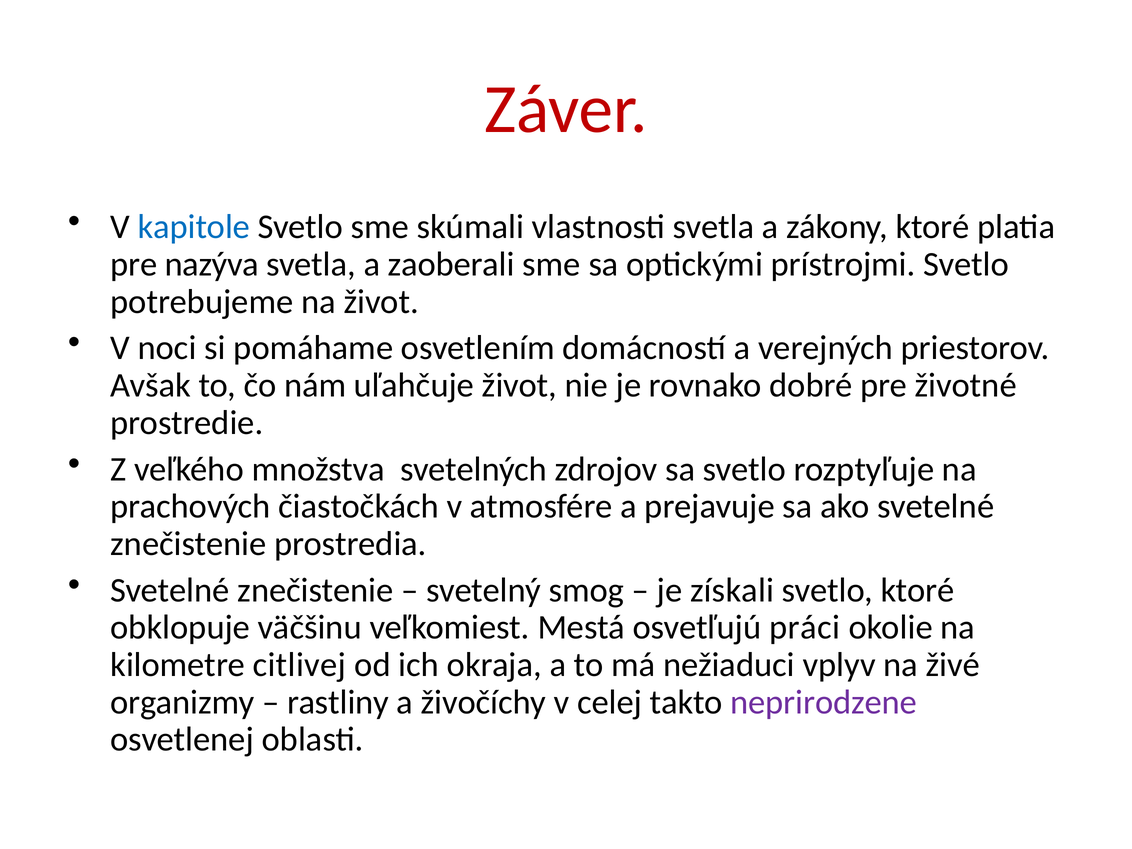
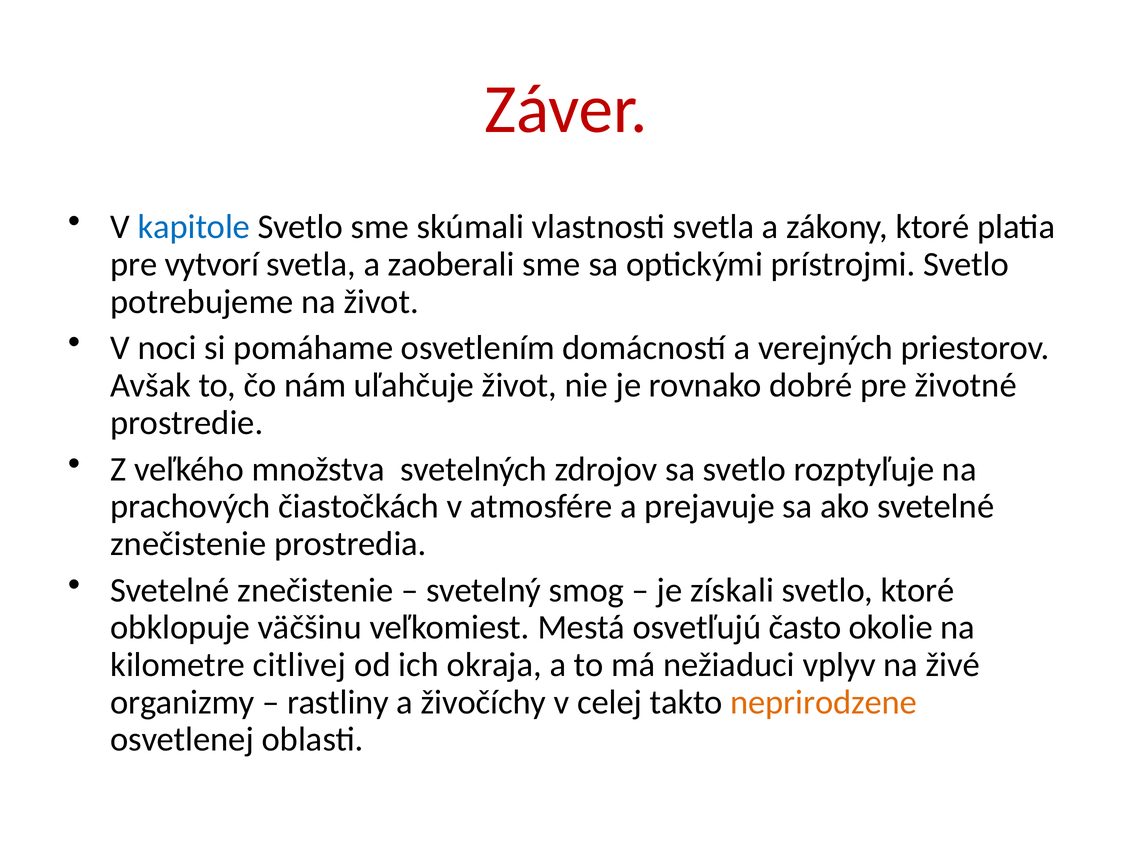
nazýva: nazýva -> vytvorí
práci: práci -> často
neprirodzene colour: purple -> orange
